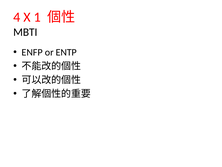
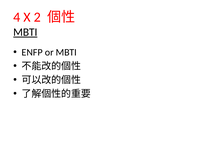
1: 1 -> 2
MBTI at (25, 32) underline: none -> present
or ENTP: ENTP -> MBTI
